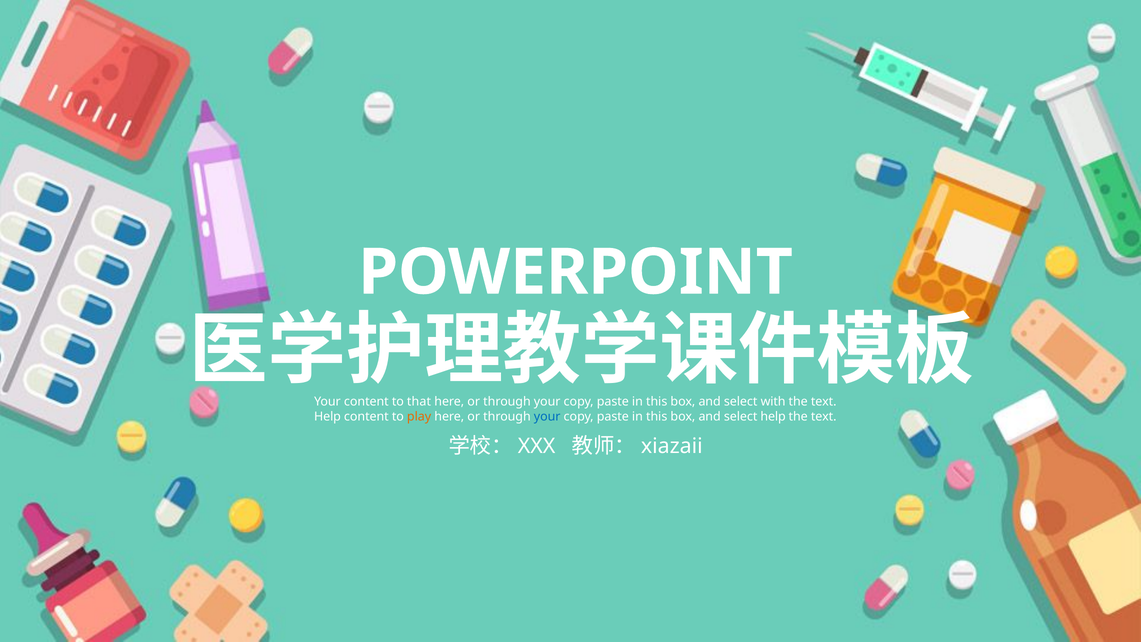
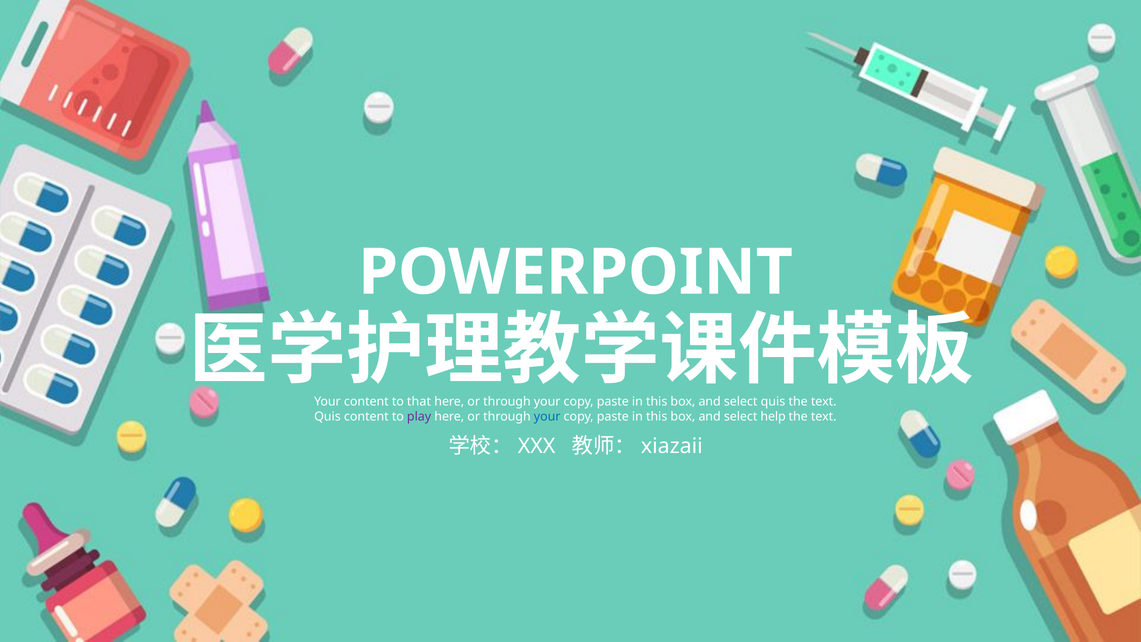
select with: with -> quis
Help at (328, 416): Help -> Quis
play colour: orange -> purple
